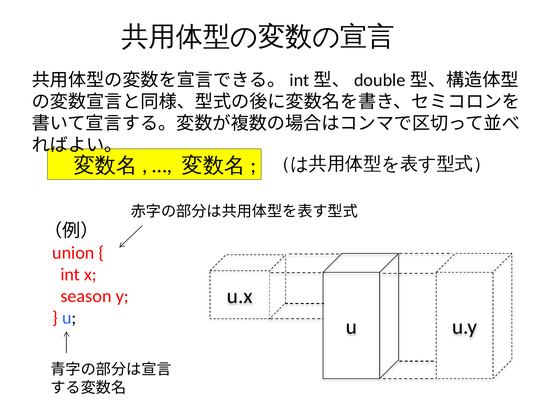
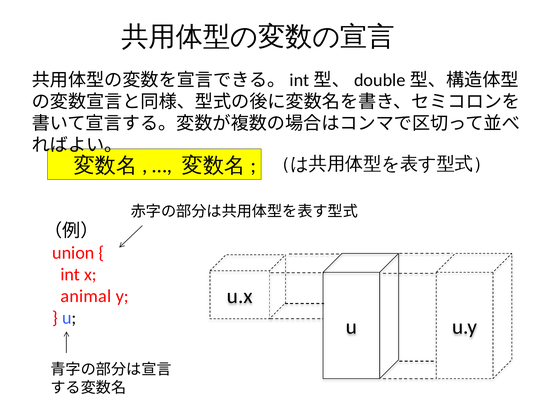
season: season -> animal
